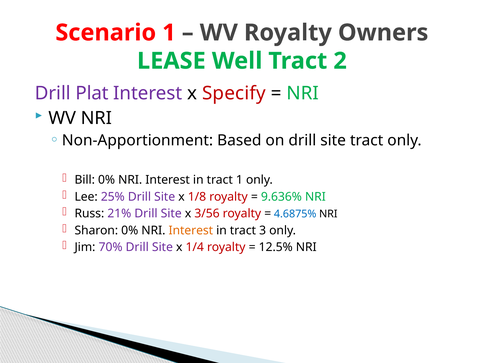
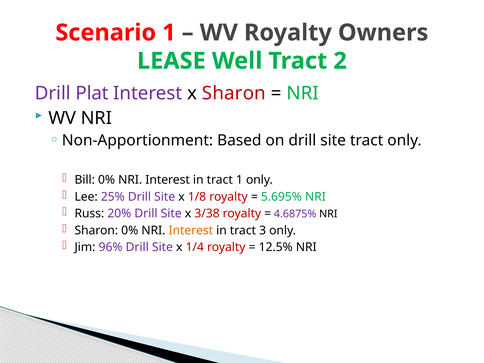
x Specify: Specify -> Sharon
9.636%: 9.636% -> 5.695%
21%: 21% -> 20%
3/56: 3/56 -> 3/38
4.6875% colour: blue -> purple
70%: 70% -> 96%
